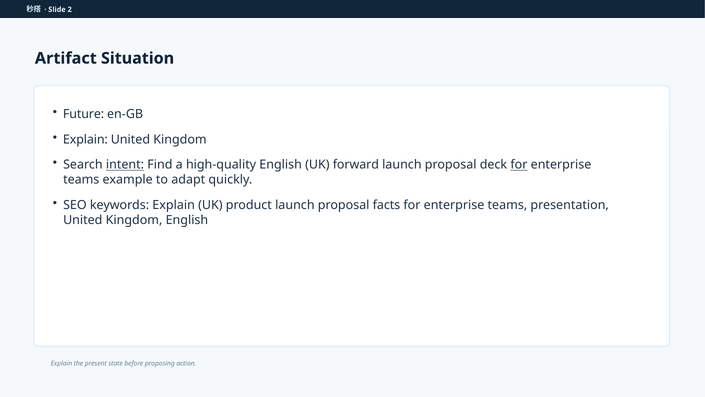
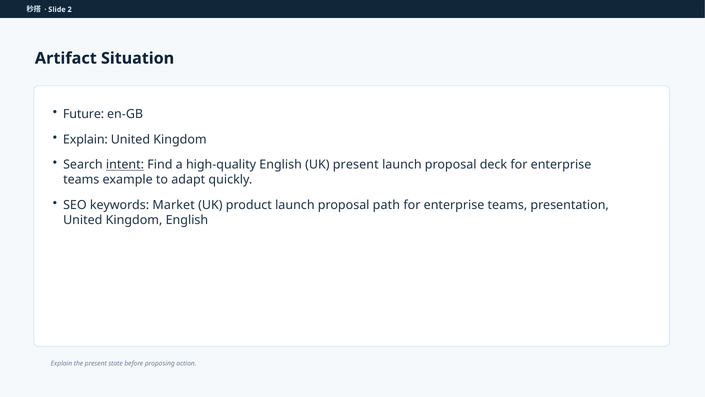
UK forward: forward -> present
for at (519, 165) underline: present -> none
keywords Explain: Explain -> Market
facts: facts -> path
